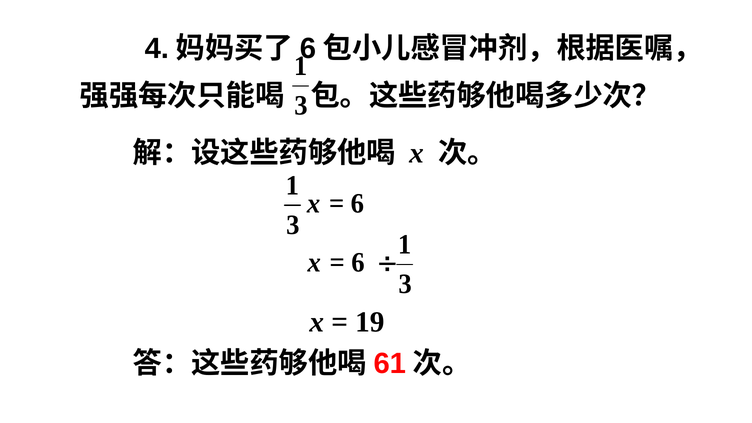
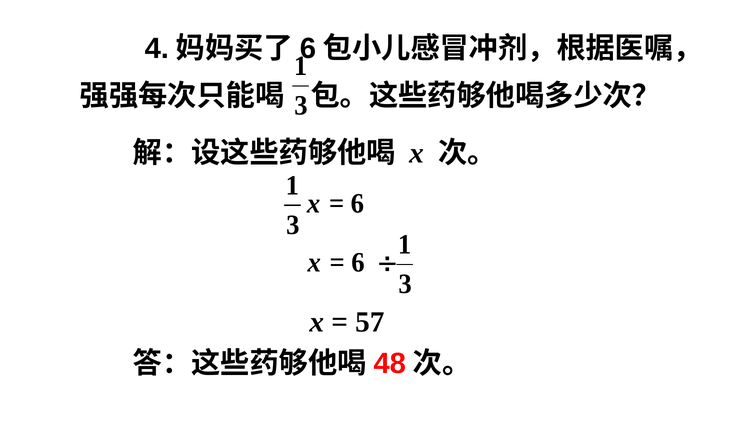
19: 19 -> 57
61: 61 -> 48
